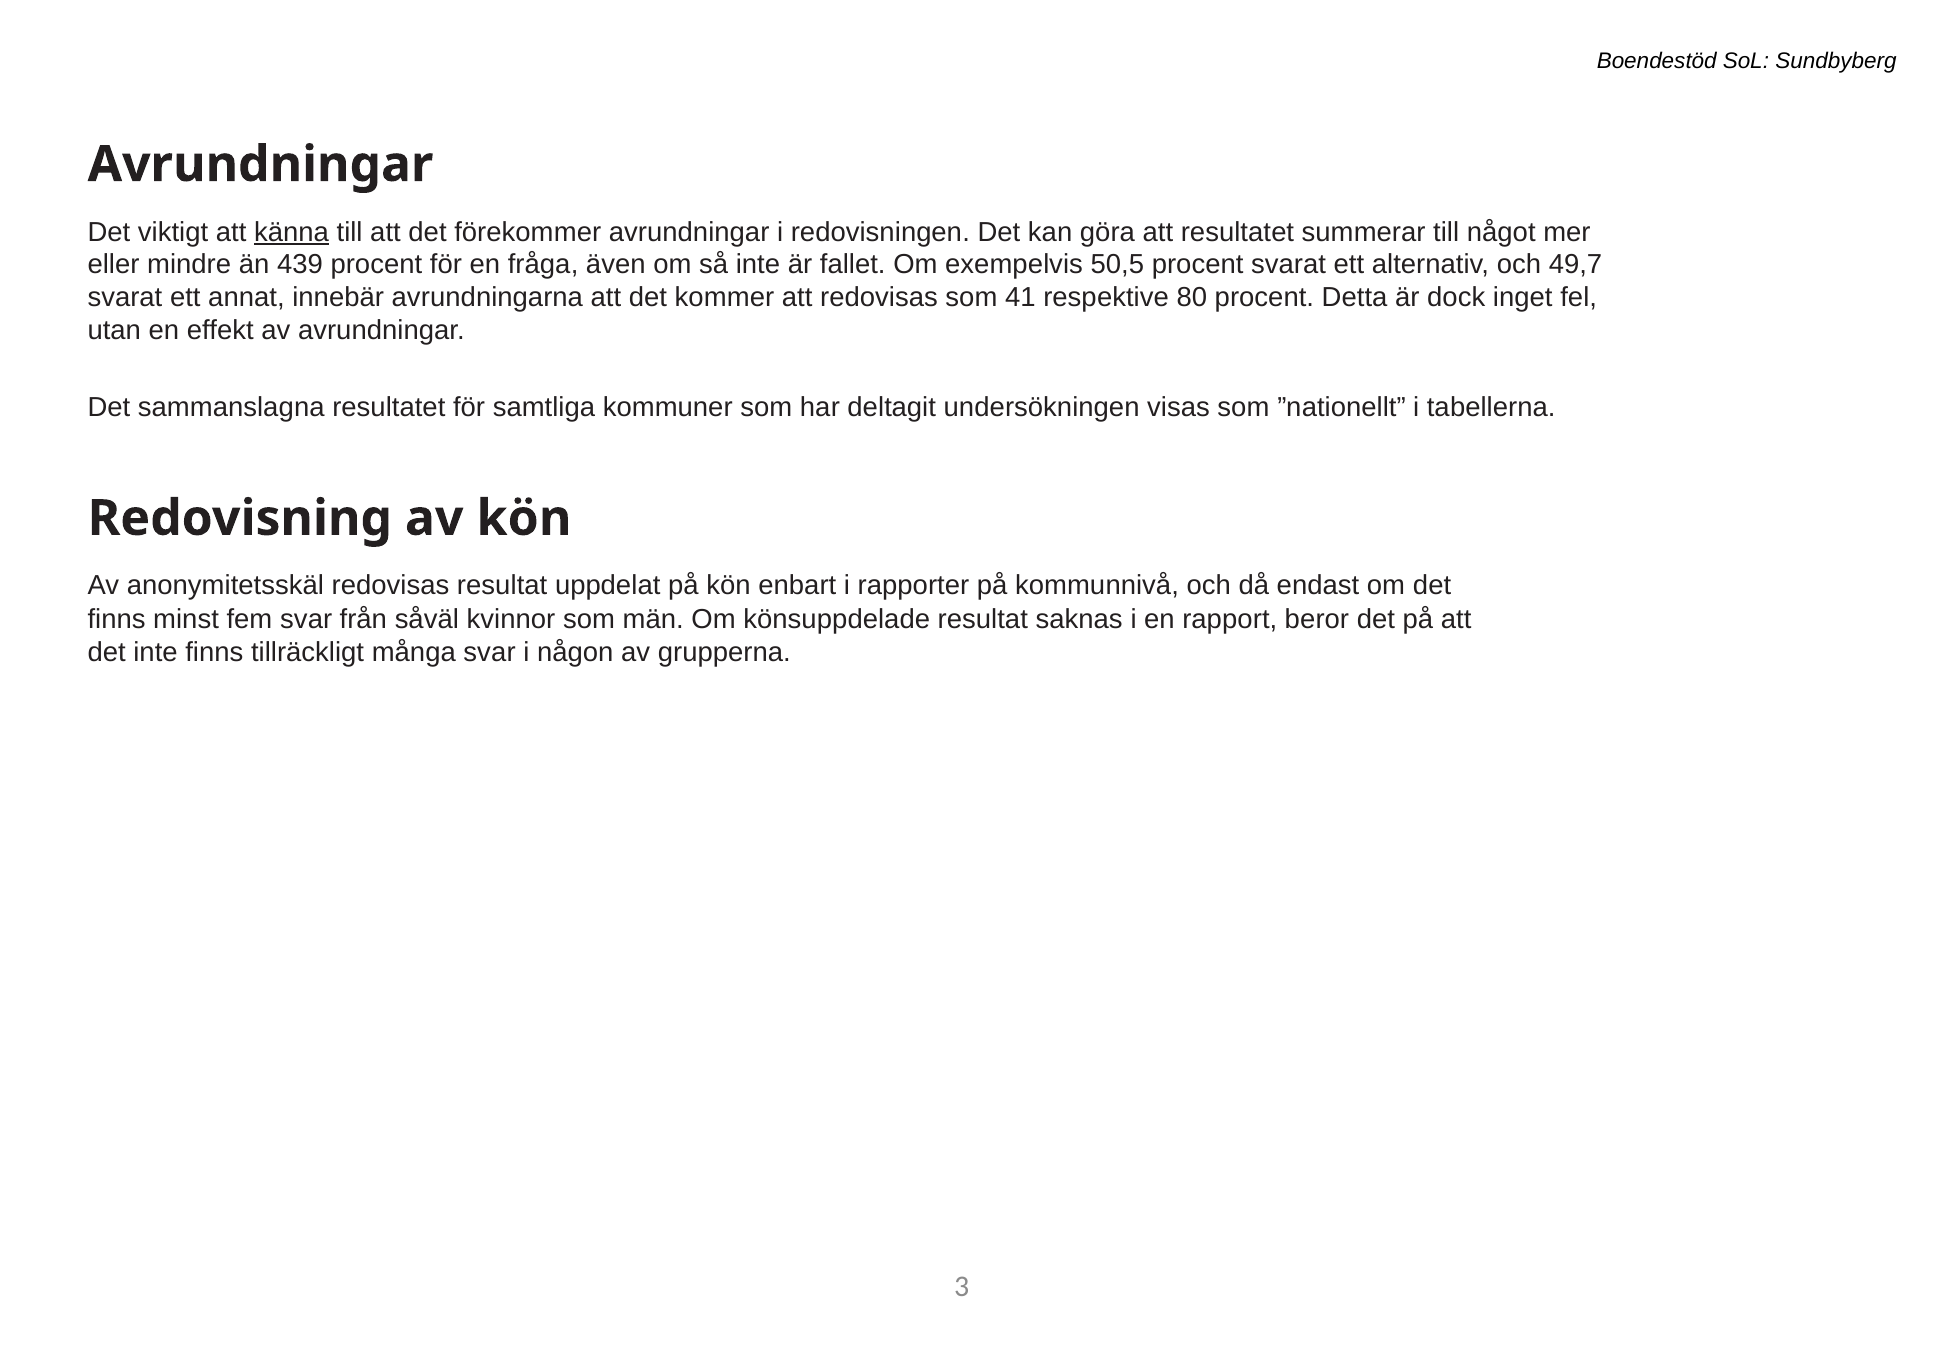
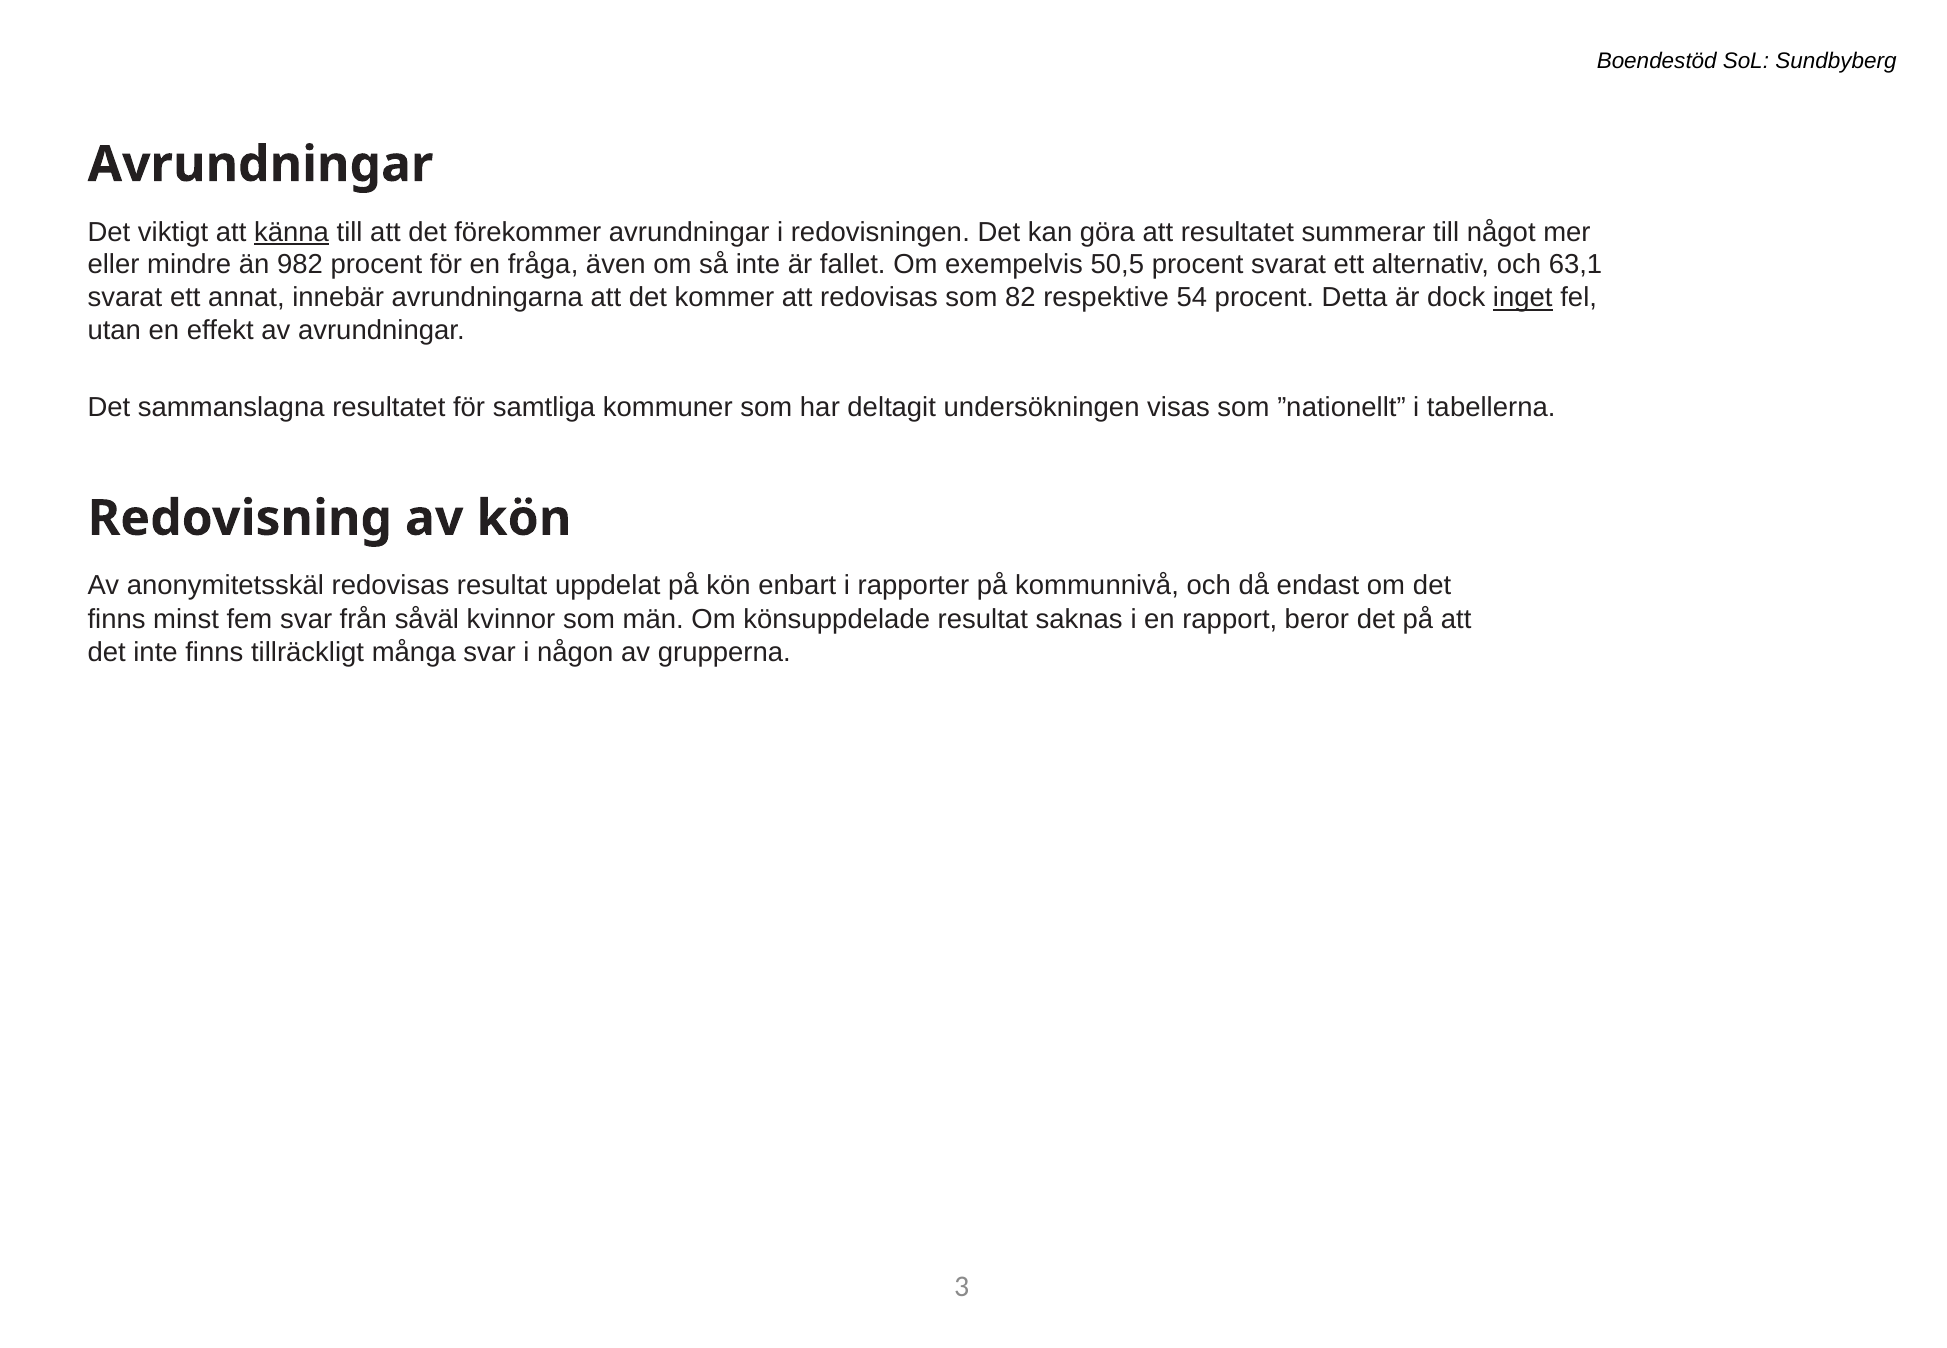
439: 439 -> 982
49,7: 49,7 -> 63,1
41: 41 -> 82
80: 80 -> 54
inget underline: none -> present
